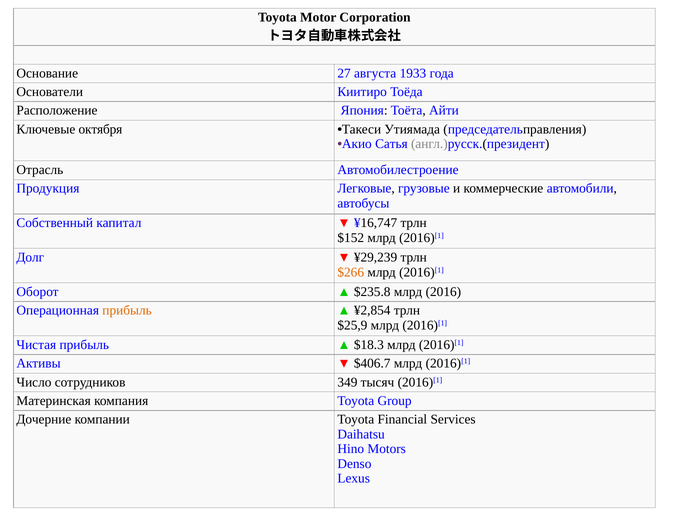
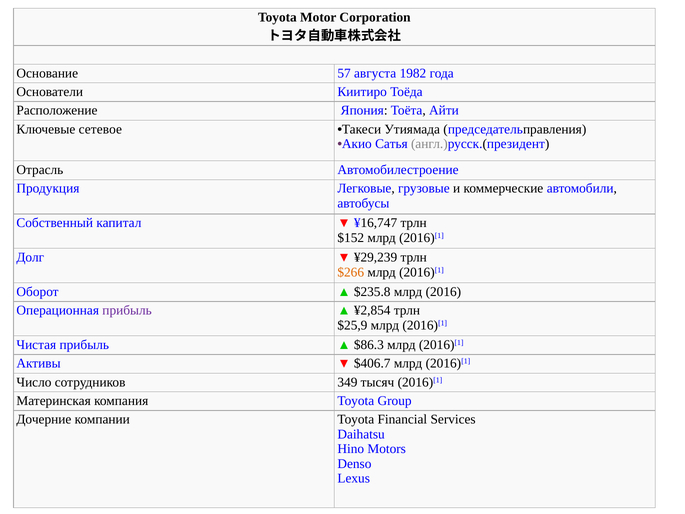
27: 27 -> 57
1933: 1933 -> 1982
октября: октября -> сетевое
прибыль at (127, 310) colour: orange -> purple
$18.3: $18.3 -> $86.3
